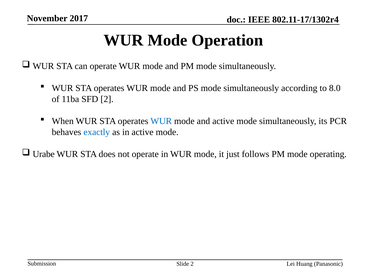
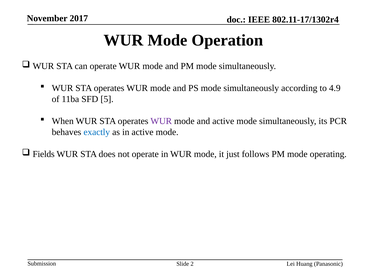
8.0: 8.0 -> 4.9
SFD 2: 2 -> 5
WUR at (161, 121) colour: blue -> purple
Urabe: Urabe -> Fields
